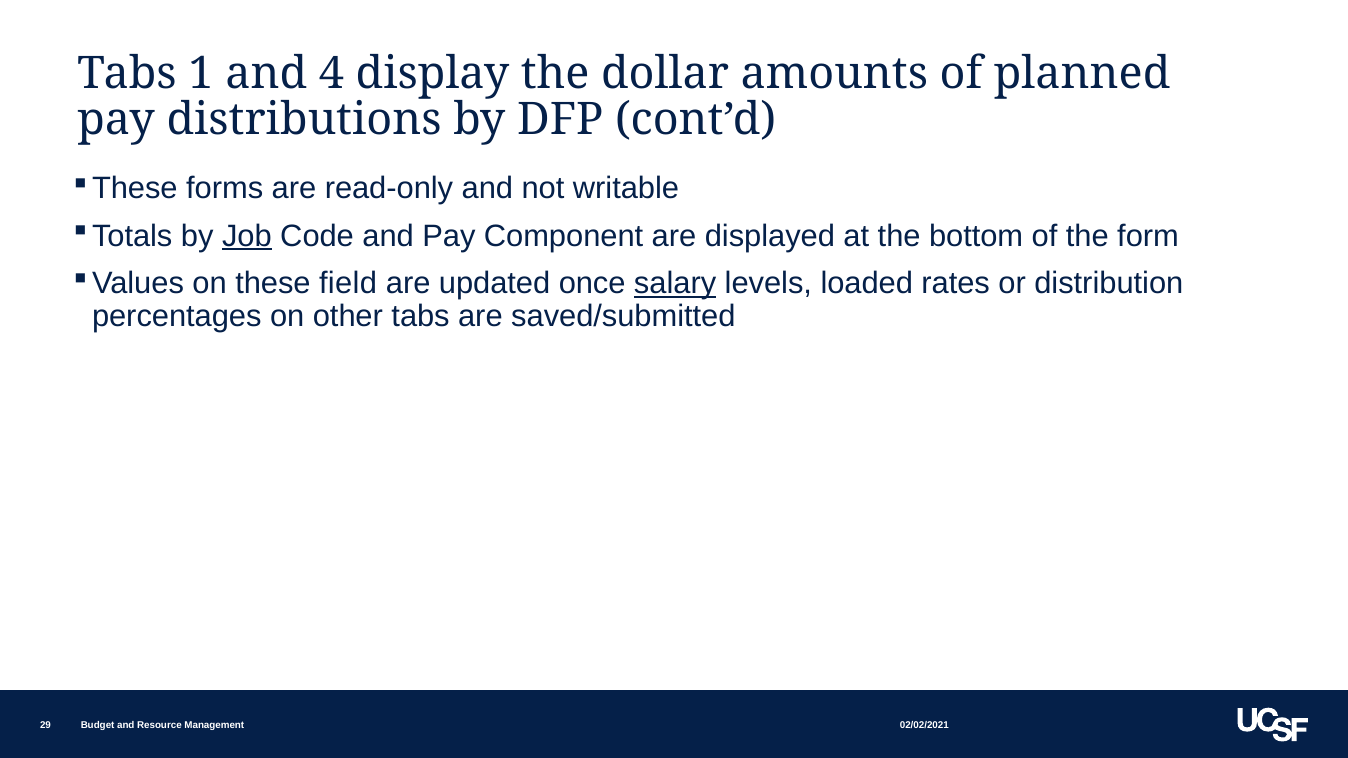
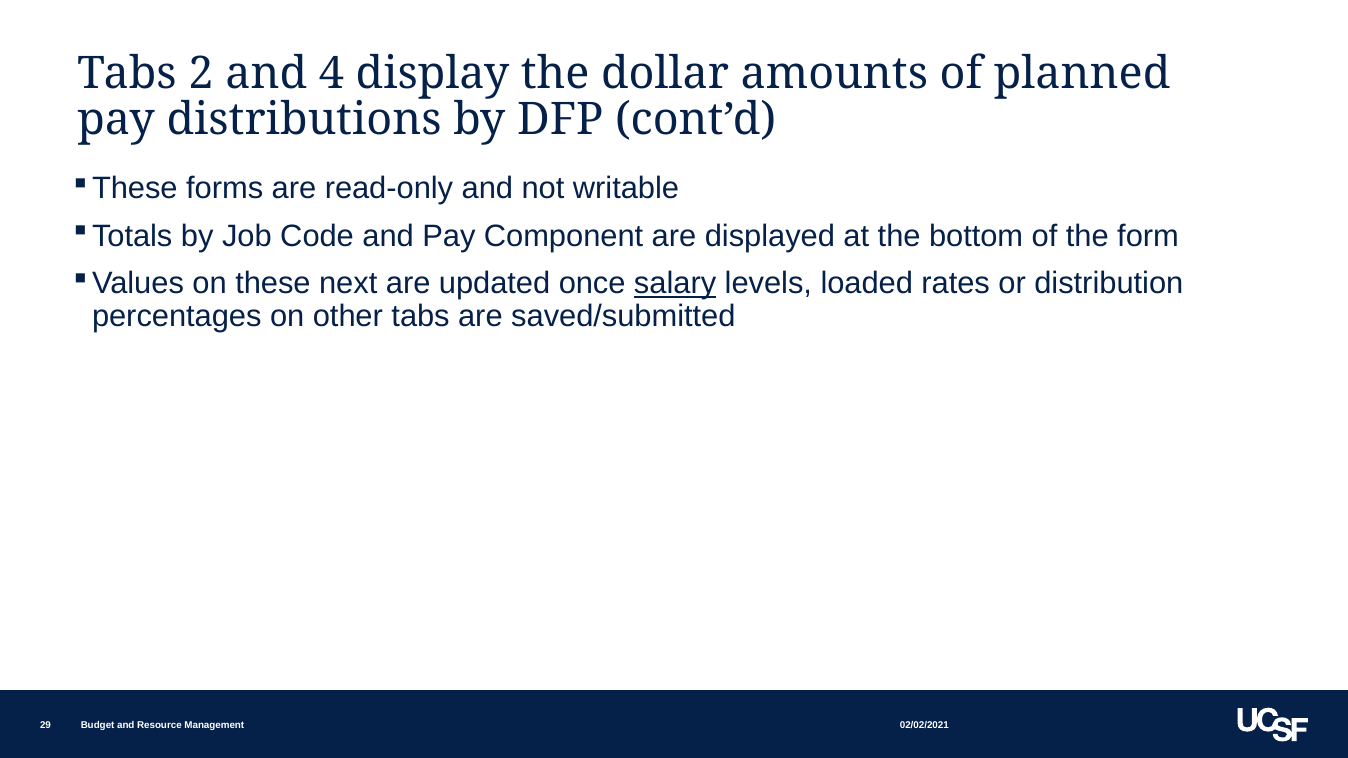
1: 1 -> 2
Job underline: present -> none
field: field -> next
